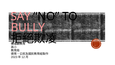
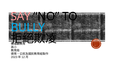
BULLY colour: pink -> light blue
